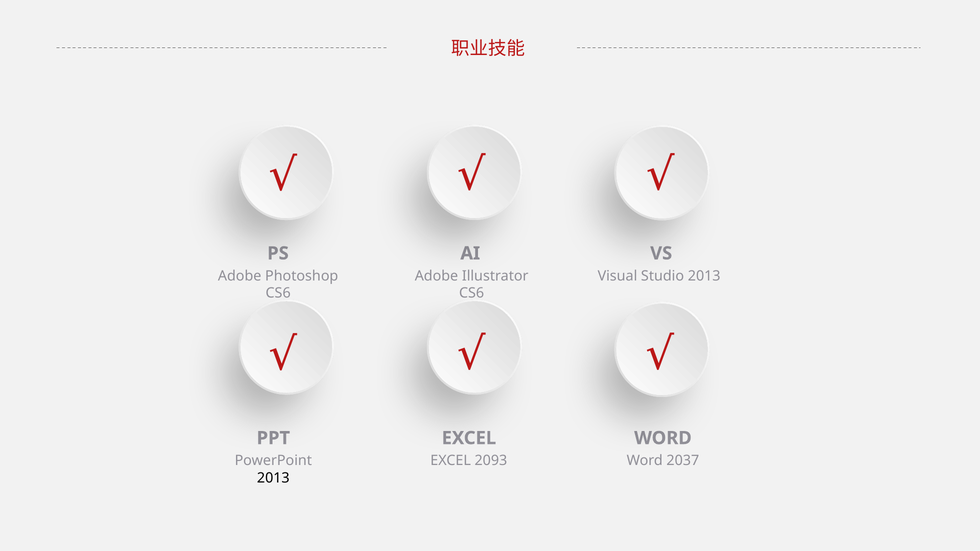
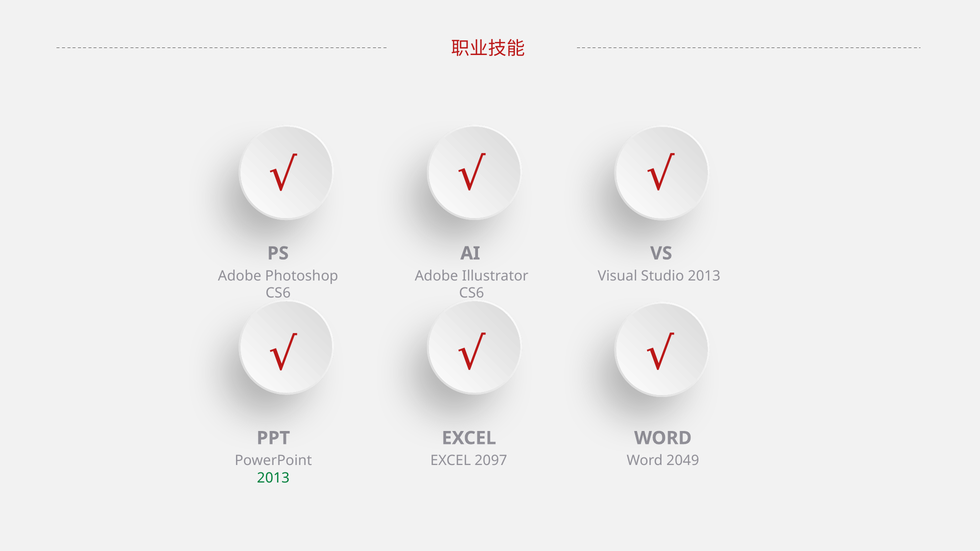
2093: 2093 -> 2097
2037: 2037 -> 2049
2013 at (273, 478) colour: black -> green
